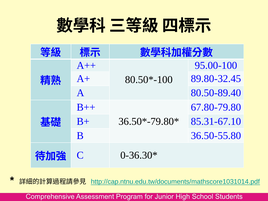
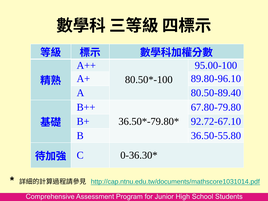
89.80-32.45: 89.80-32.45 -> 89.80-96.10
85.31-67.10: 85.31-67.10 -> 92.72-67.10
